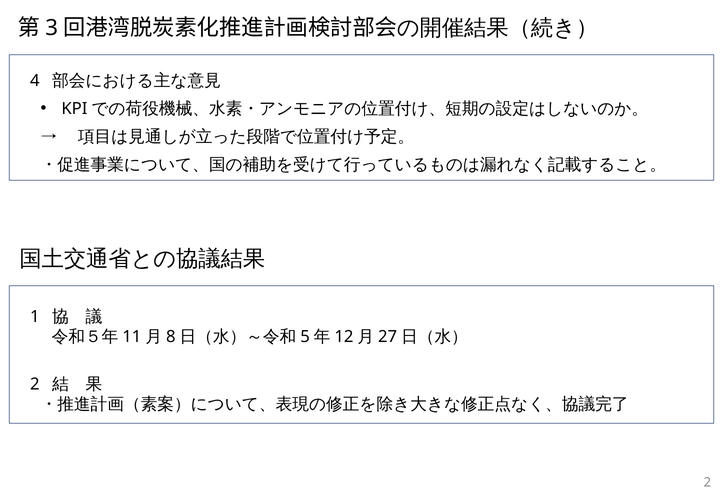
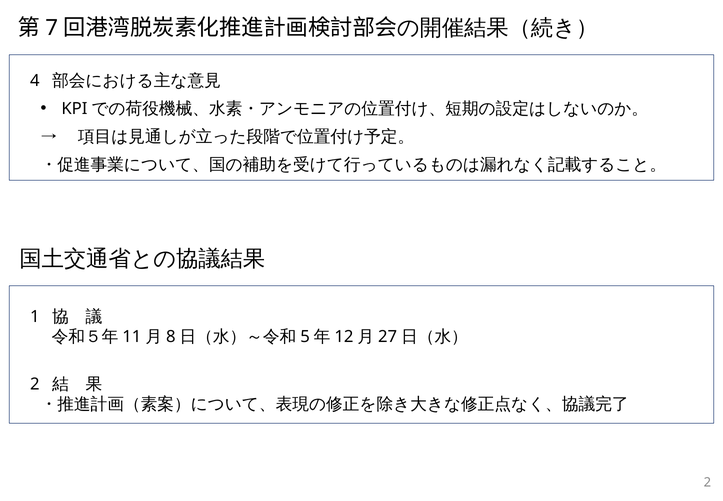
3: 3 -> 7
